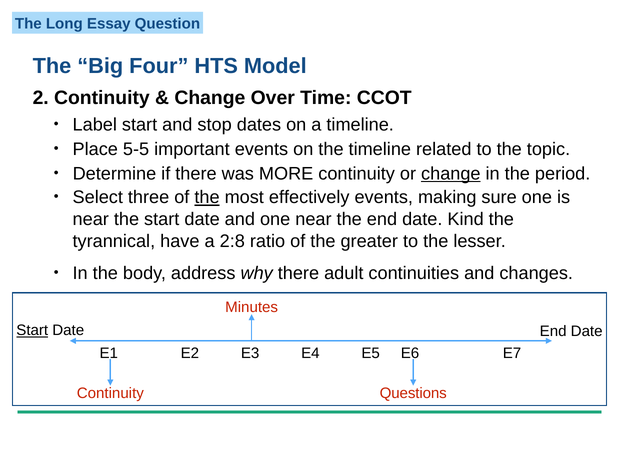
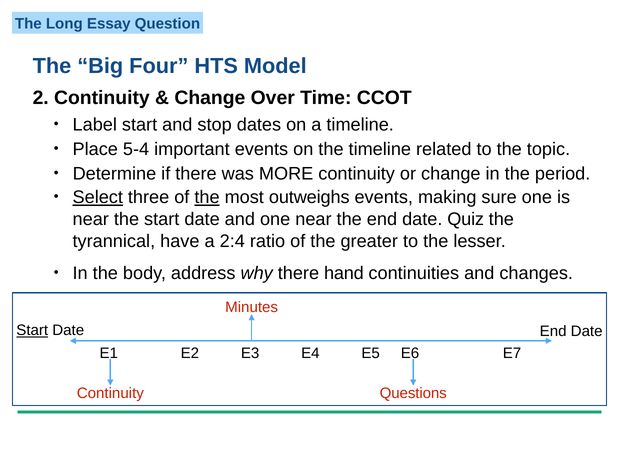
5-5: 5-5 -> 5-4
change at (451, 173) underline: present -> none
Select underline: none -> present
effectively: effectively -> outweighs
Kind: Kind -> Quiz
2:8: 2:8 -> 2:4
adult: adult -> hand
